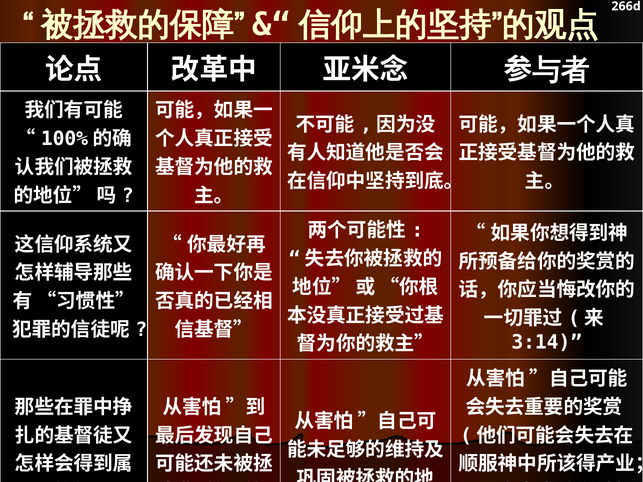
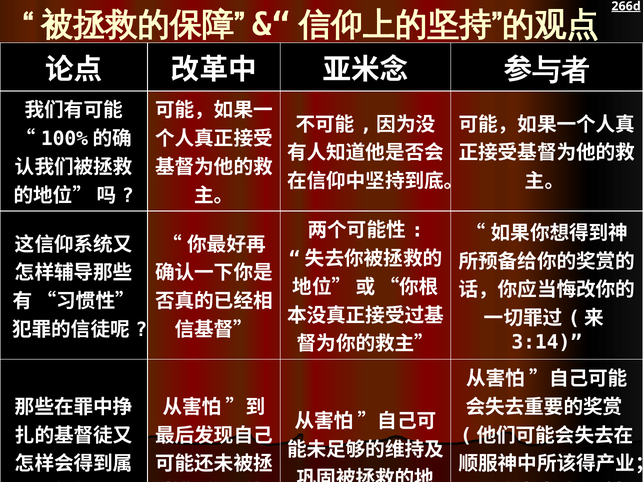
266d underline: none -> present
